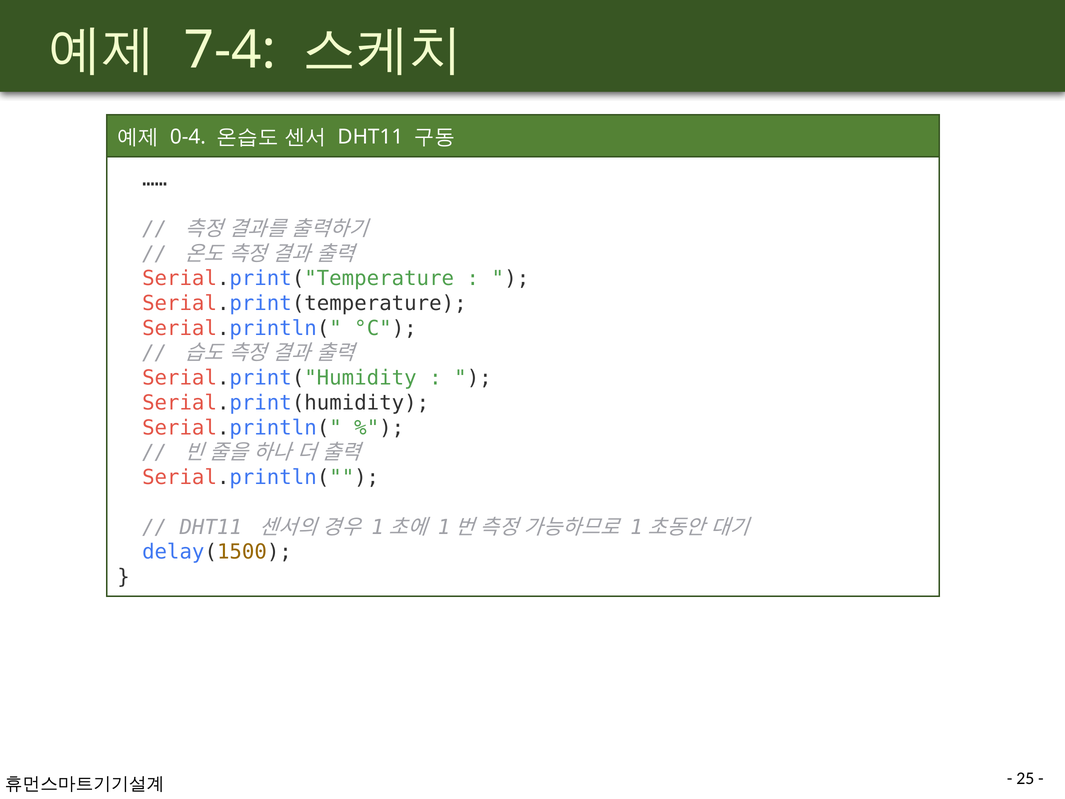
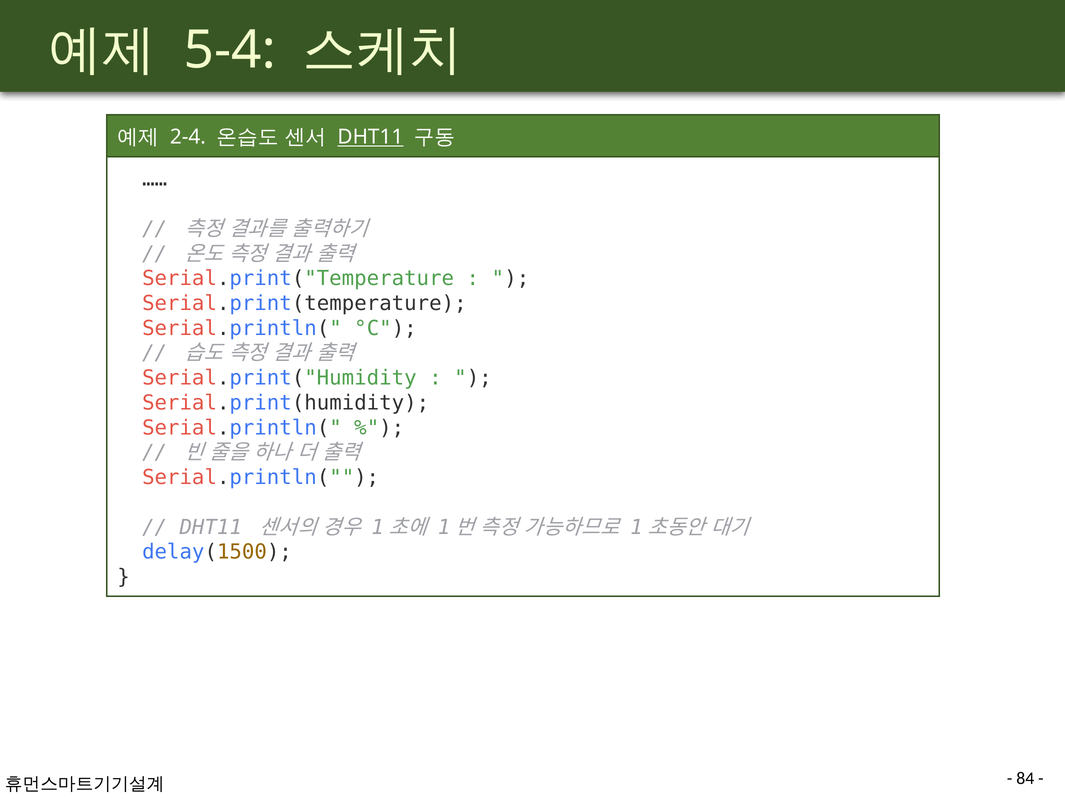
7-4: 7-4 -> 5-4
0-4: 0-4 -> 2-4
DHT11 at (370, 137) underline: none -> present
25: 25 -> 84
